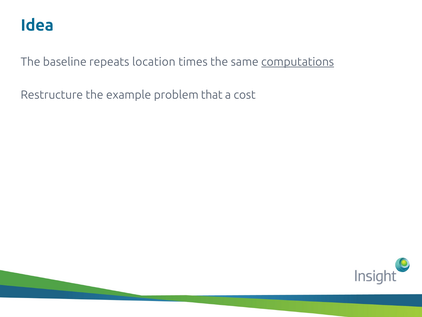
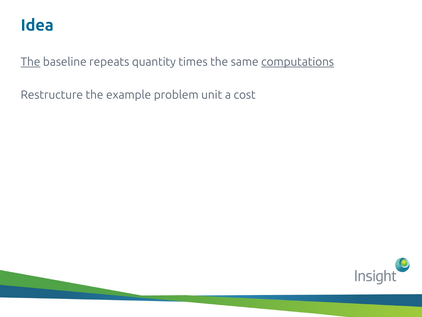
The at (30, 62) underline: none -> present
location: location -> quantity
that: that -> unit
